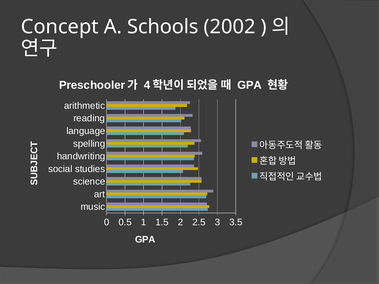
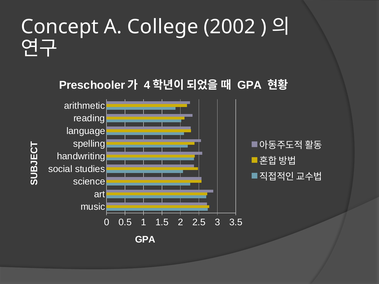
Schools: Schools -> College
